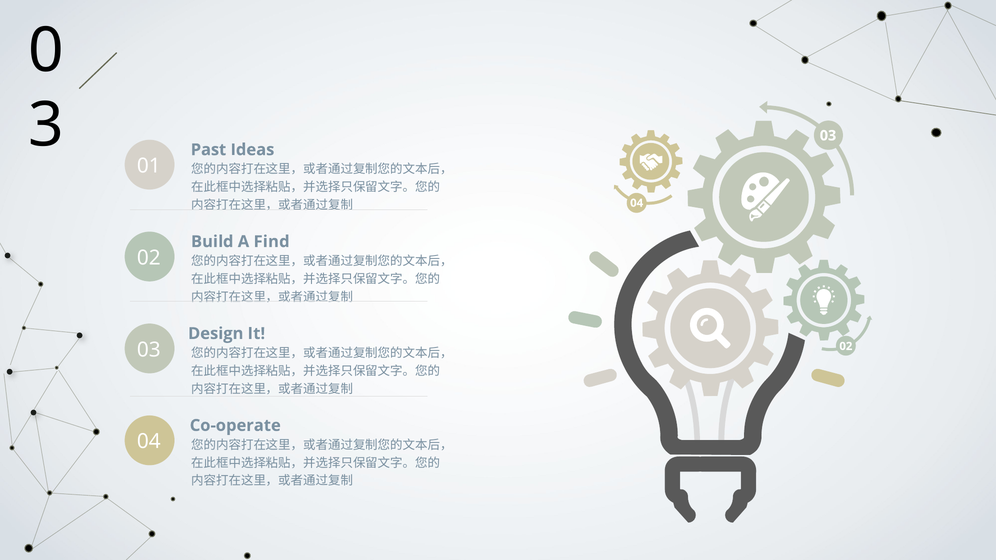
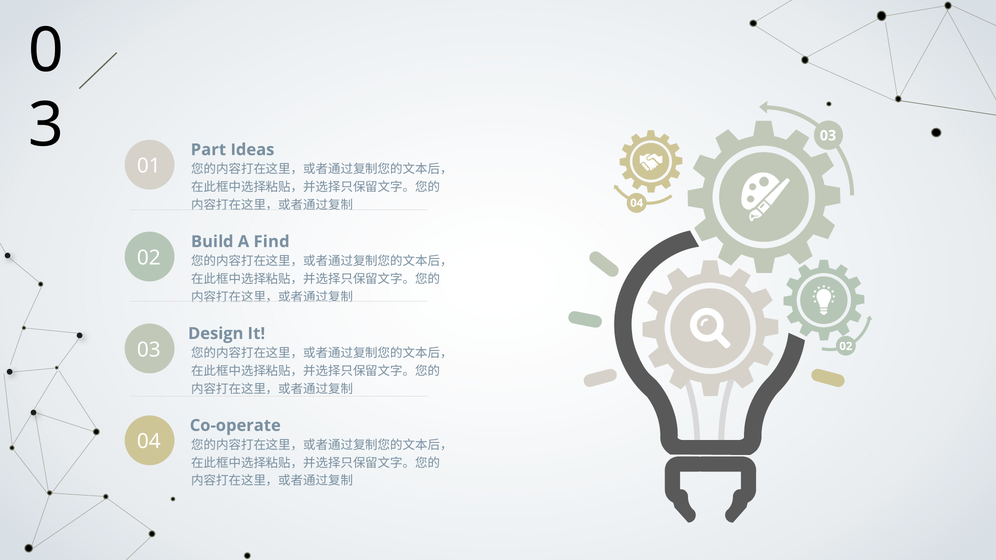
Past: Past -> Part
